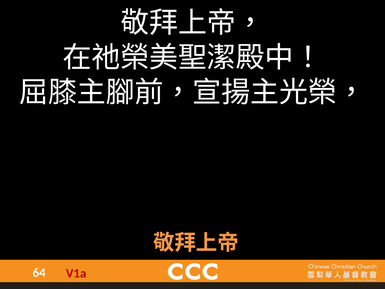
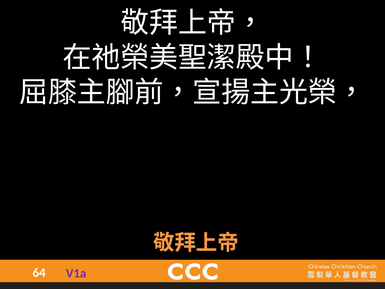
V1a colour: red -> purple
